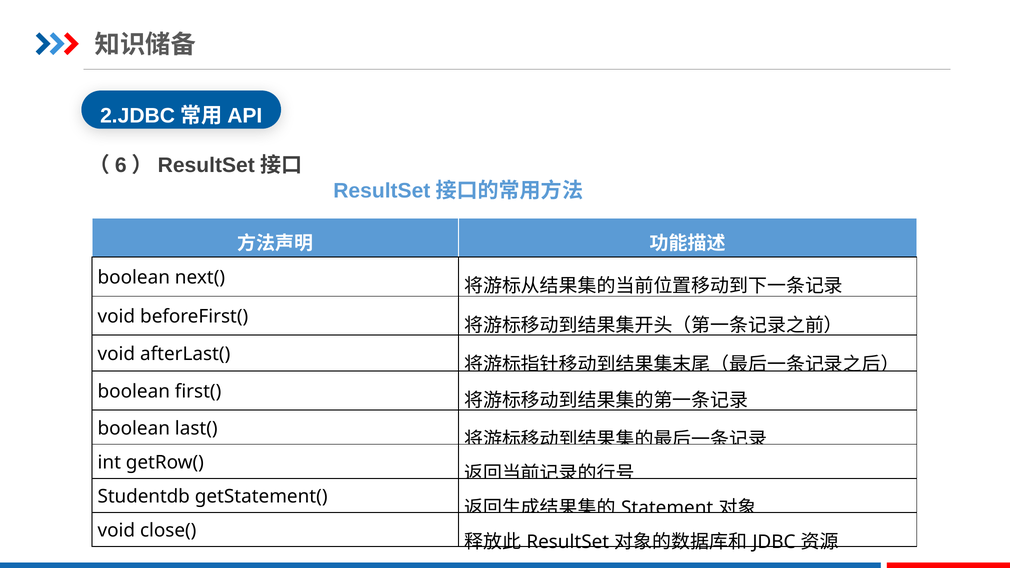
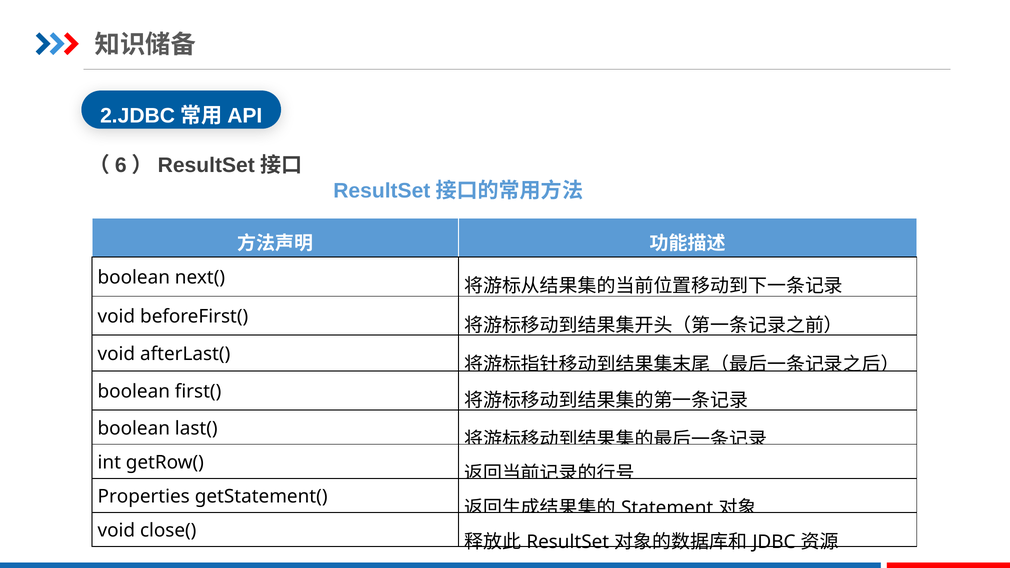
Studentdb: Studentdb -> Properties
